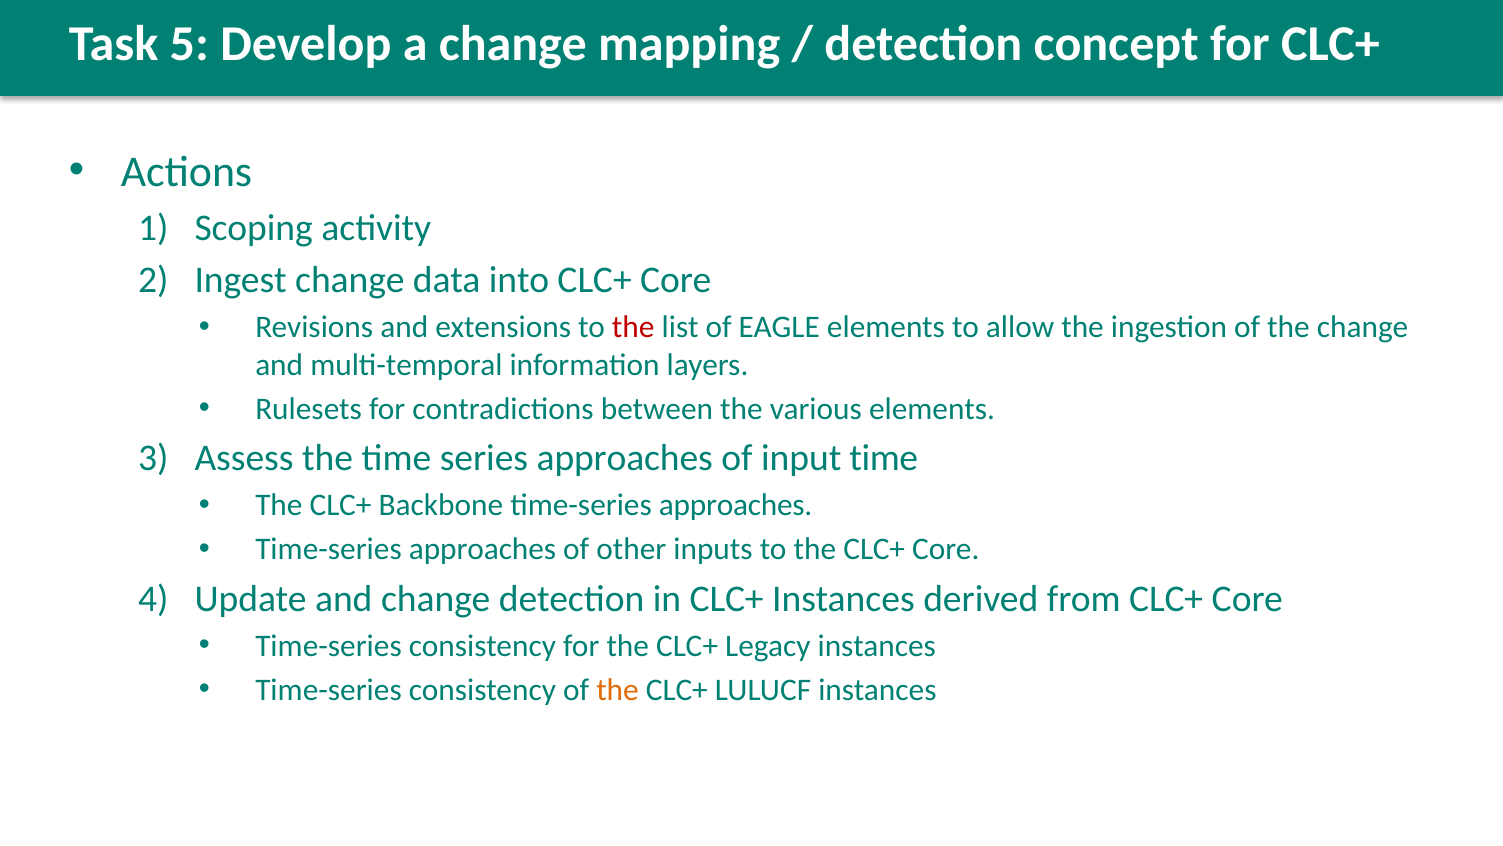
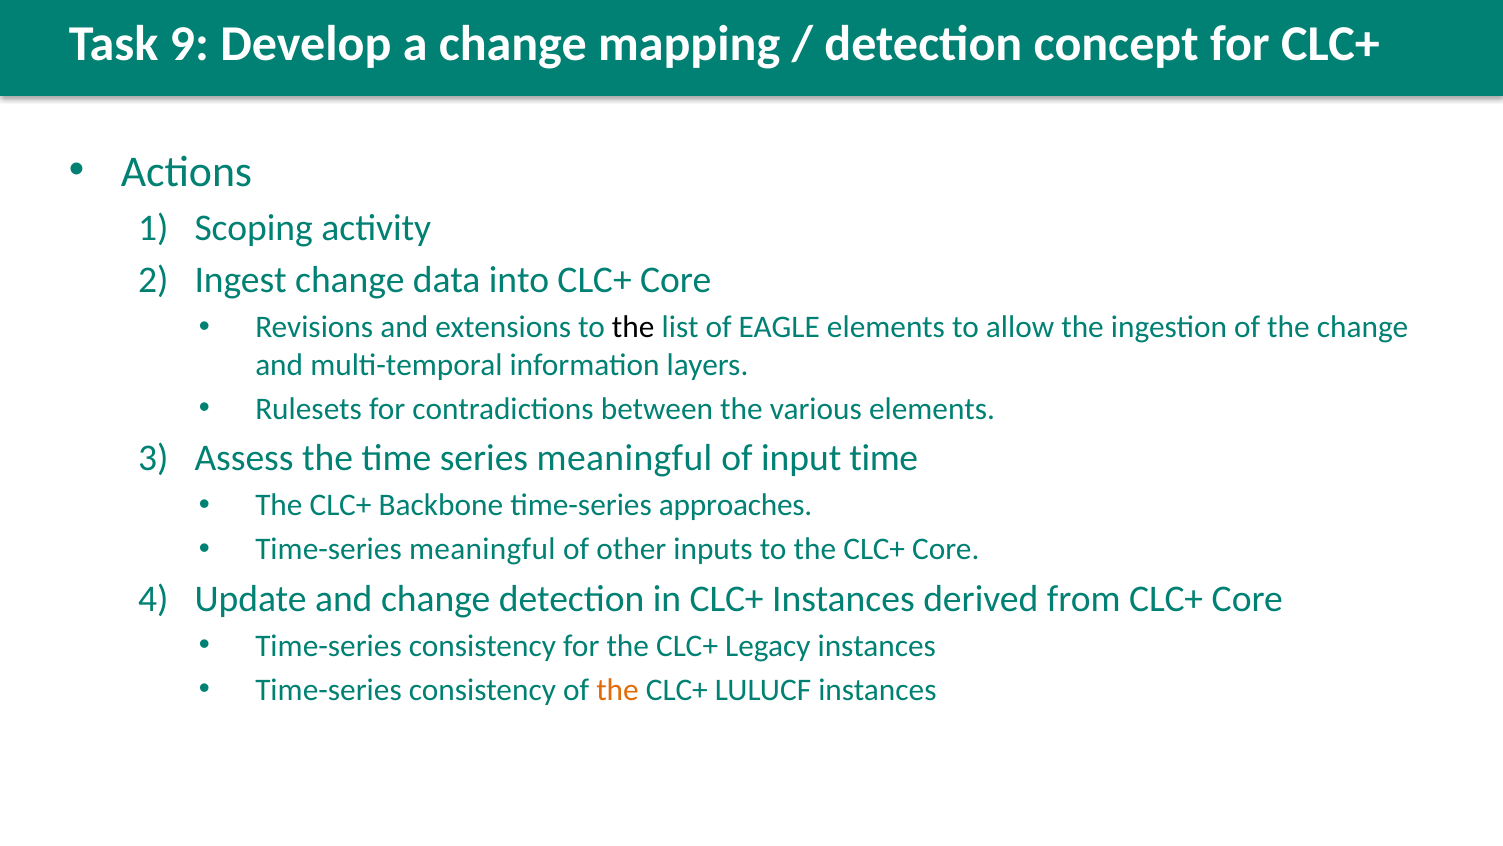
5: 5 -> 9
the at (633, 327) colour: red -> black
series approaches: approaches -> meaningful
approaches at (482, 549): approaches -> meaningful
